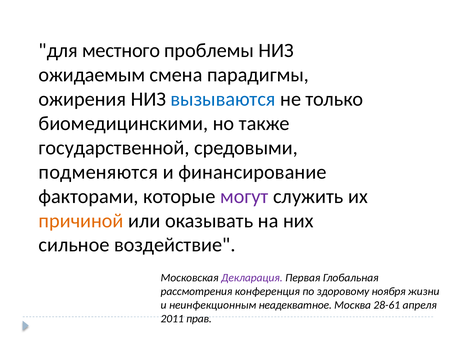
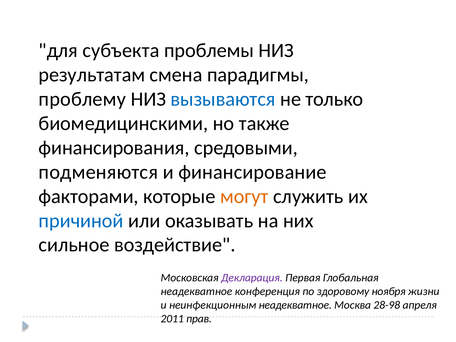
местного: местного -> субъекта
ожидаемым: ожидаемым -> результатам
ожирения: ожирения -> проблему
государственной: государственной -> финансирования
могут colour: purple -> orange
причиной colour: orange -> blue
рассмотрения at (196, 292): рассмотрения -> неадекватное
28-61: 28-61 -> 28-98
